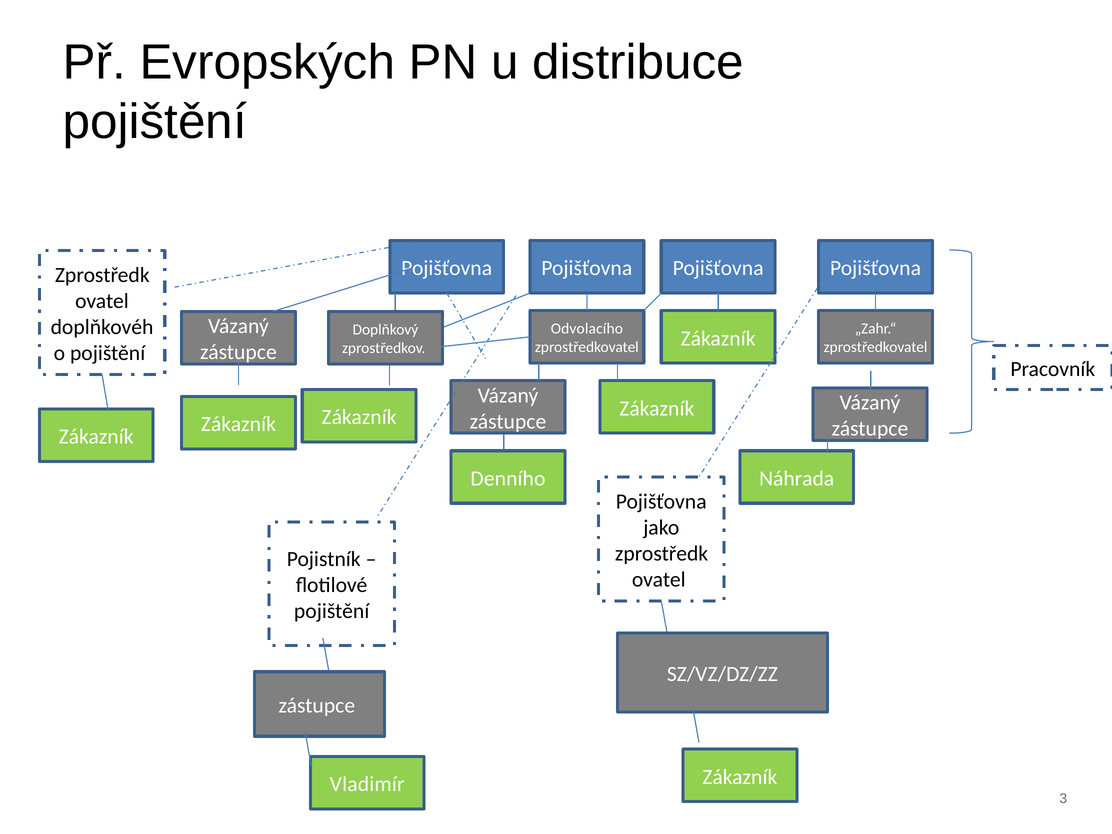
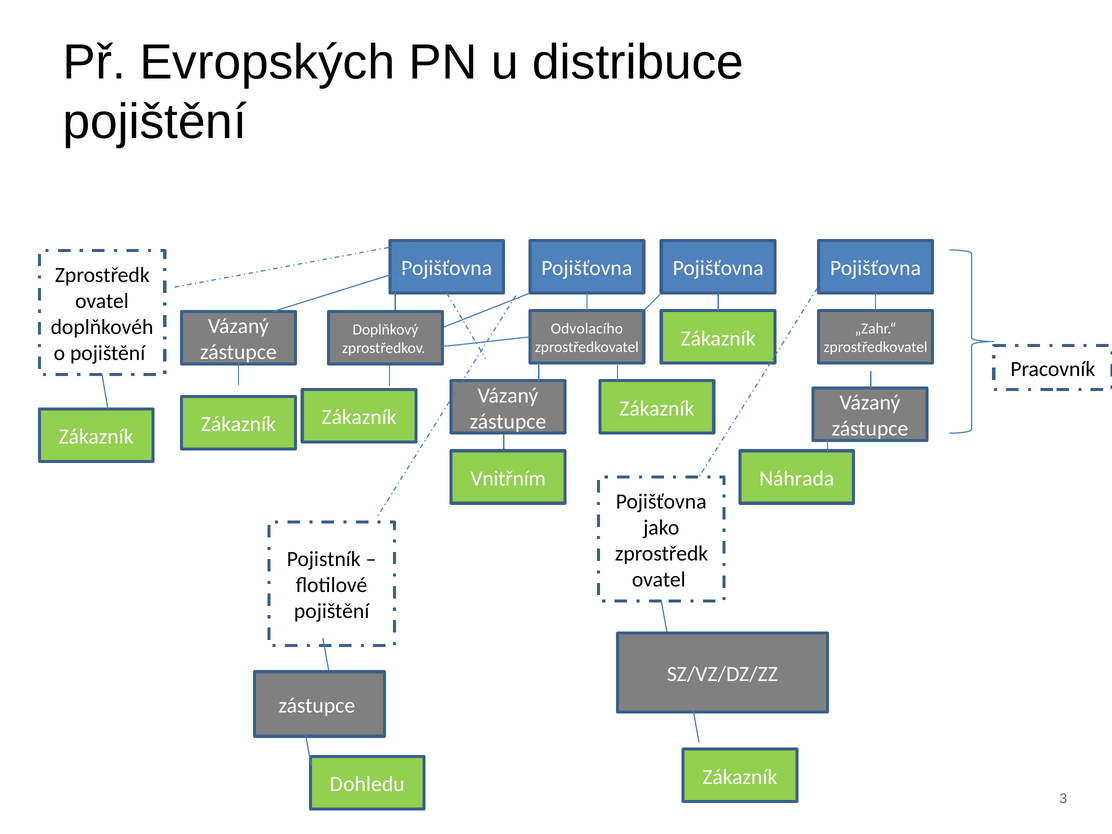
Denního: Denního -> Vnitřním
Vladimír: Vladimír -> Dohledu
